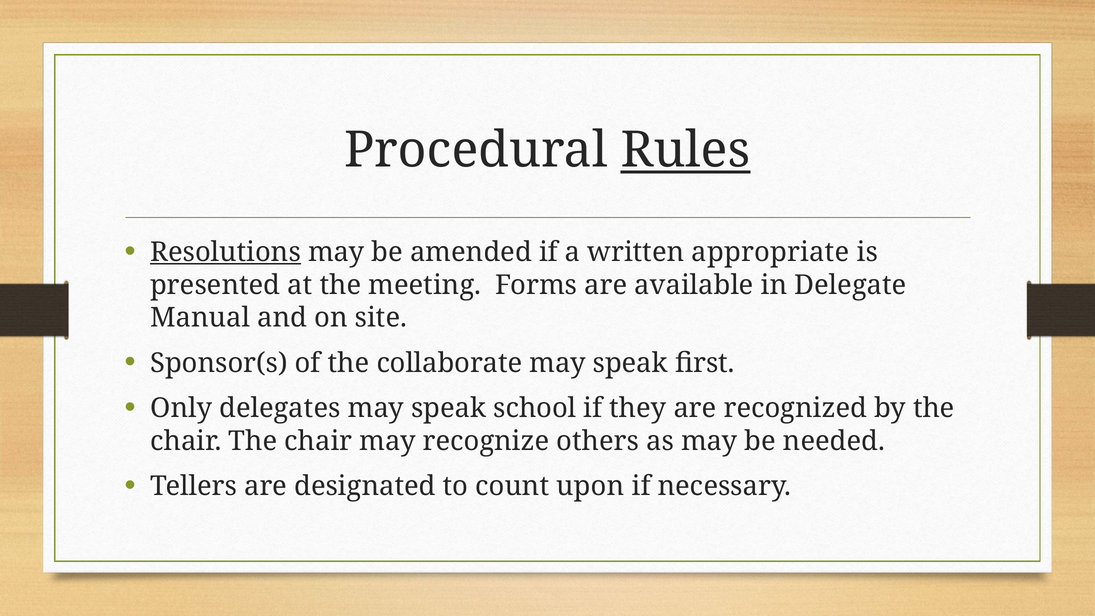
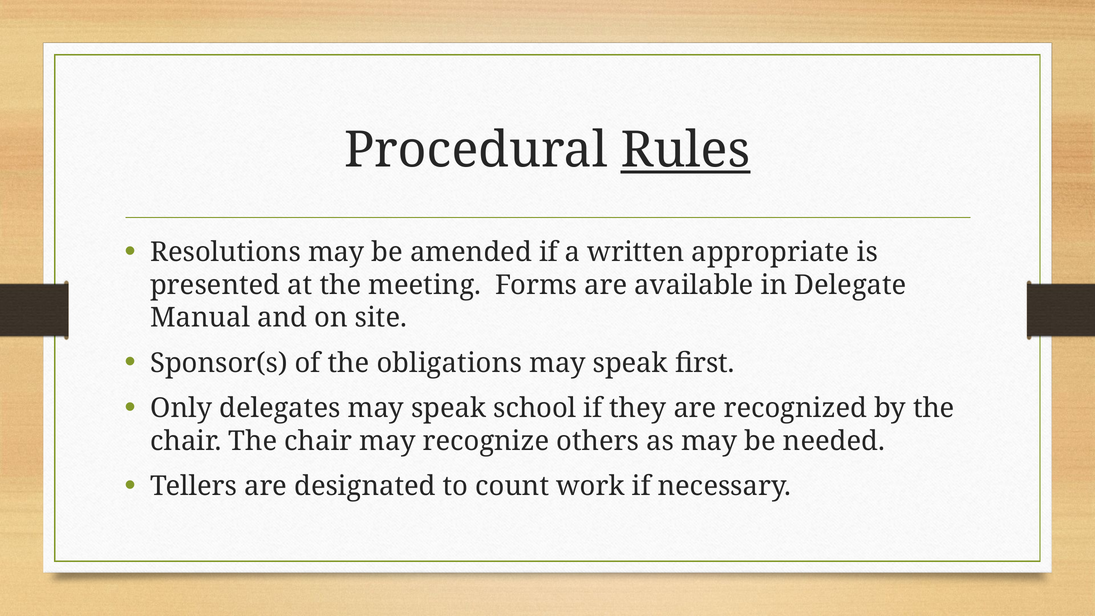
Resolutions underline: present -> none
collaborate: collaborate -> obligations
upon: upon -> work
